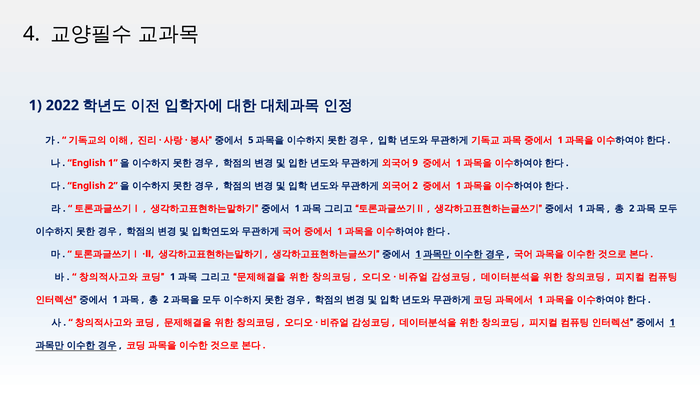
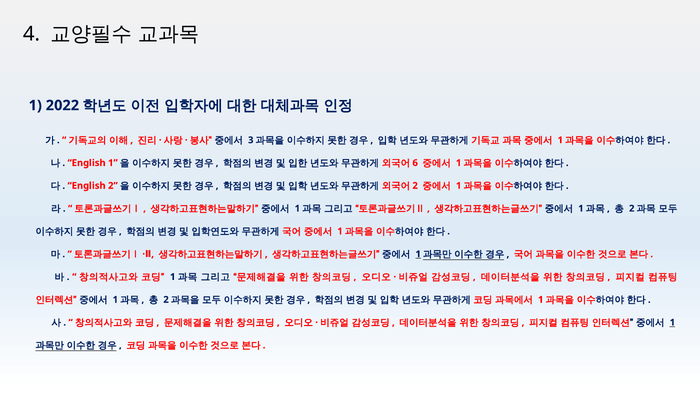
5: 5 -> 3
9: 9 -> 6
